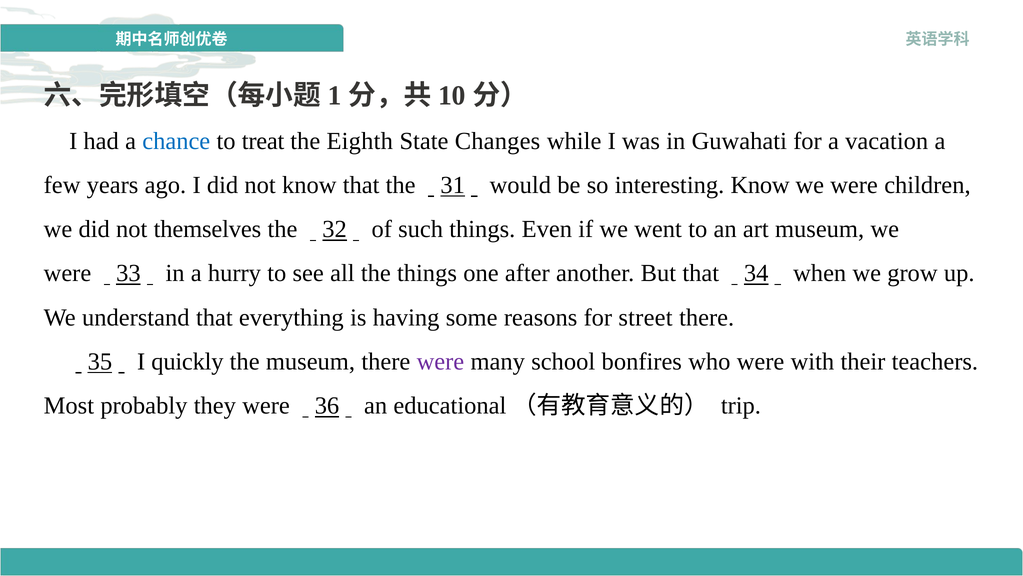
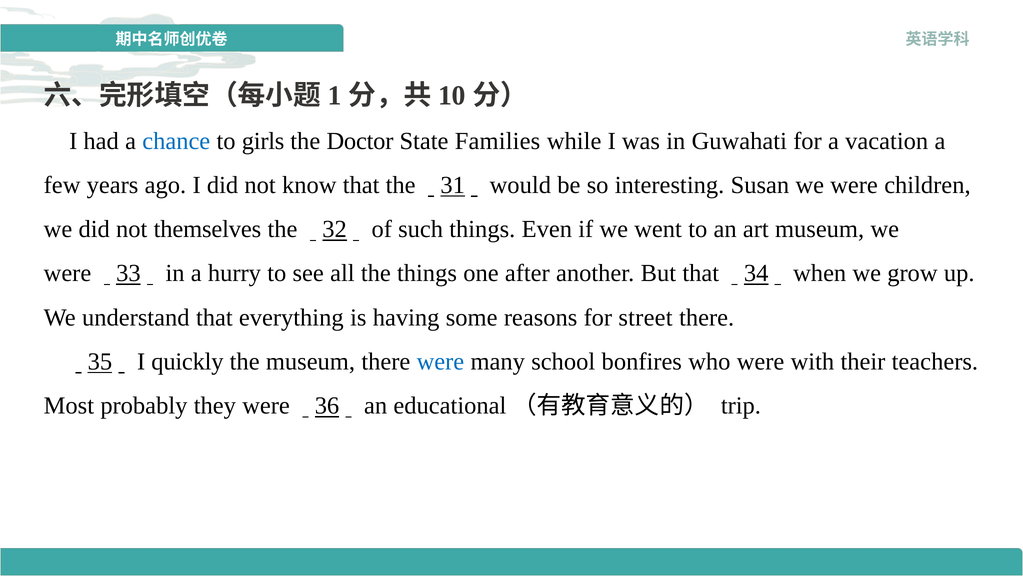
treat: treat -> girls
Eighth: Eighth -> Doctor
Changes: Changes -> Families
interesting Know: Know -> Susan
were at (440, 361) colour: purple -> blue
